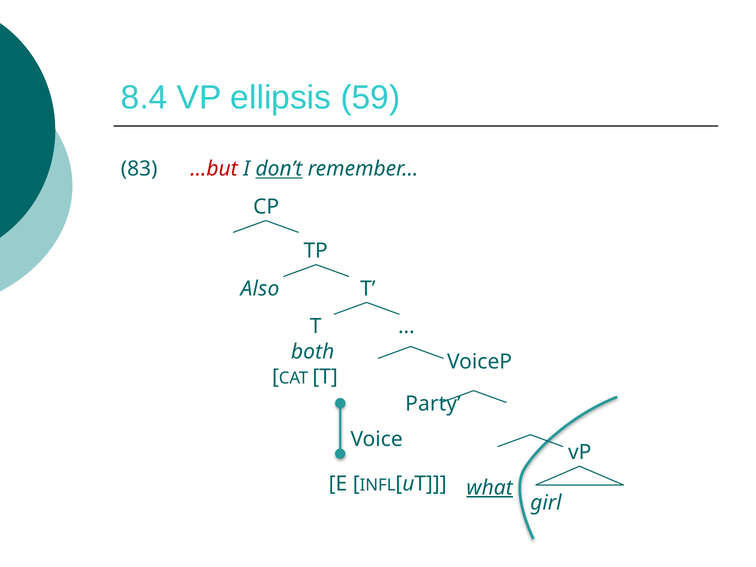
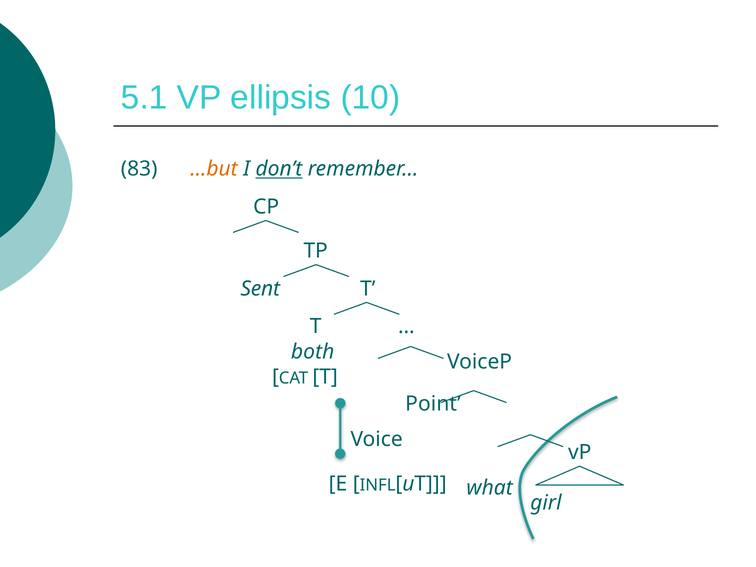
8.4: 8.4 -> 5.1
59: 59 -> 10
…but colour: red -> orange
Also: Also -> Sent
Party: Party -> Point
what underline: present -> none
